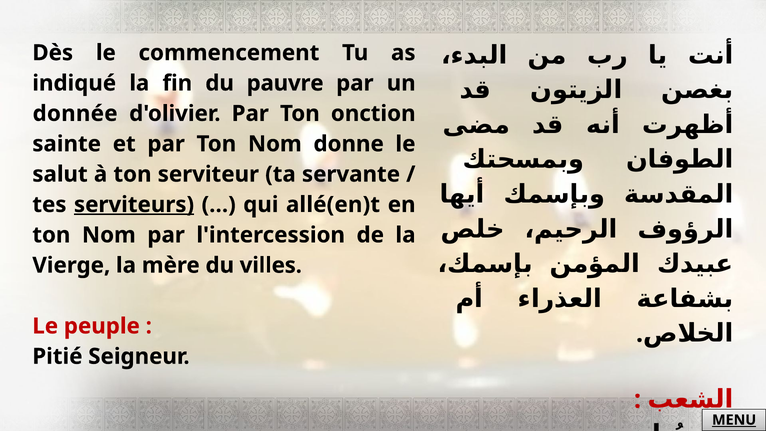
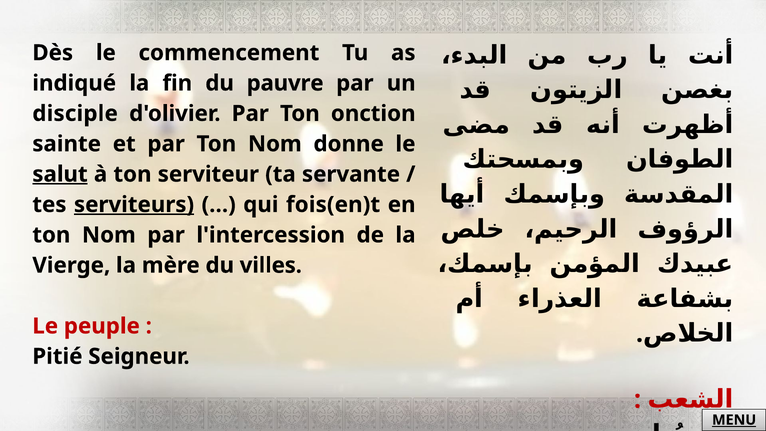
donnée: donnée -> disciple
salut underline: none -> present
allé(en)t: allé(en)t -> fois(en)t
